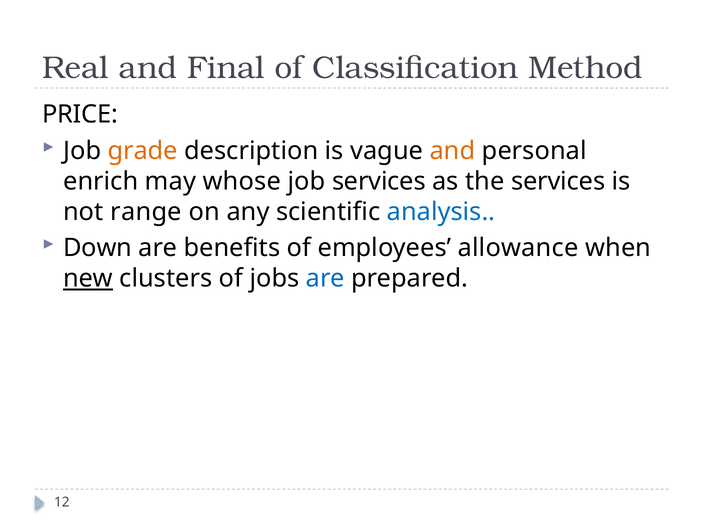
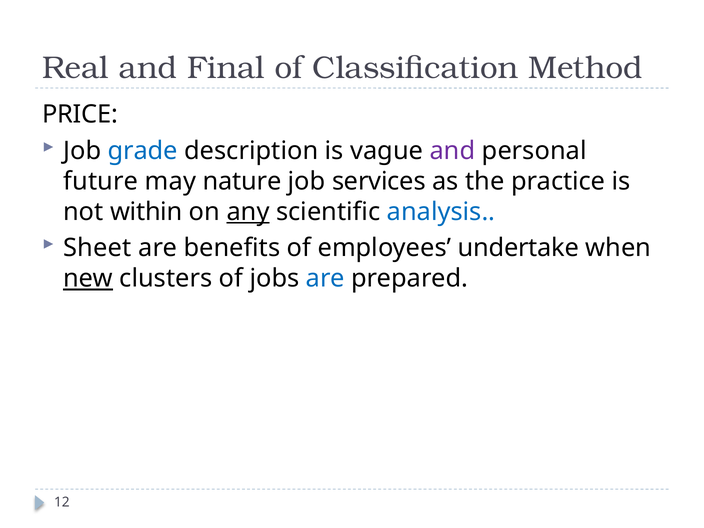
grade colour: orange -> blue
and at (452, 151) colour: orange -> purple
enrich: enrich -> future
whose: whose -> nature
the services: services -> practice
range: range -> within
any underline: none -> present
Down: Down -> Sheet
allowance: allowance -> undertake
